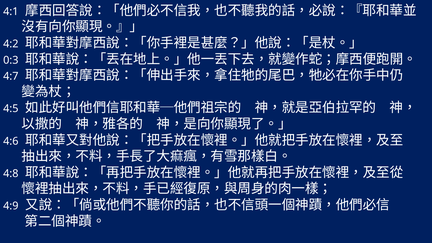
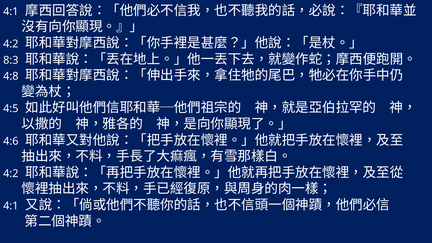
0:3: 0:3 -> 8:3
4:7: 4:7 -> 4:8
4:8 at (11, 174): 4:8 -> 4:2
4:9 at (11, 206): 4:9 -> 4:1
